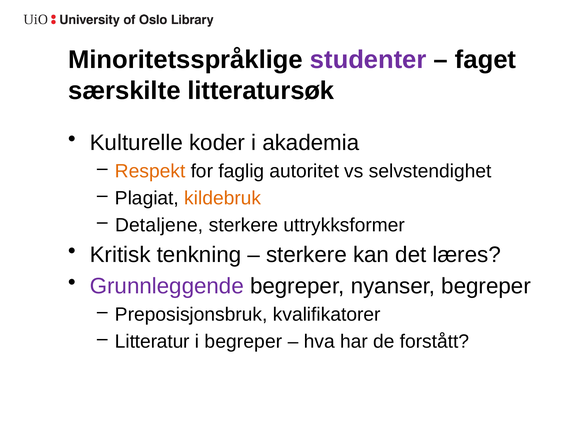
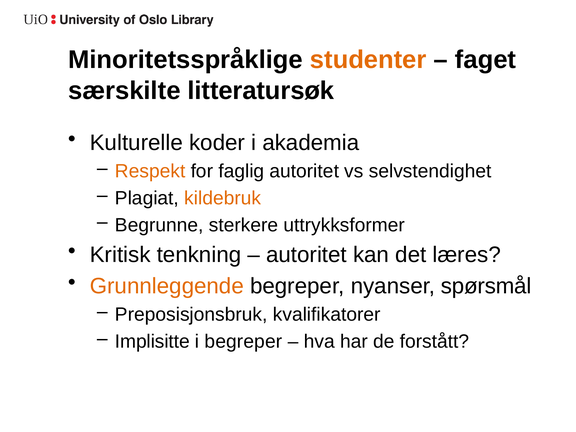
studenter colour: purple -> orange
Detaljene: Detaljene -> Begrunne
sterkere at (306, 255): sterkere -> autoritet
Grunnleggende colour: purple -> orange
nyanser begreper: begreper -> spørsmål
Litteratur: Litteratur -> Implisitte
